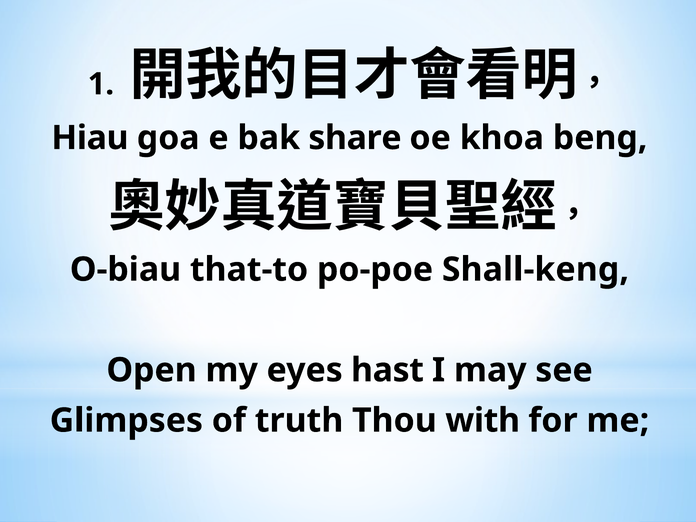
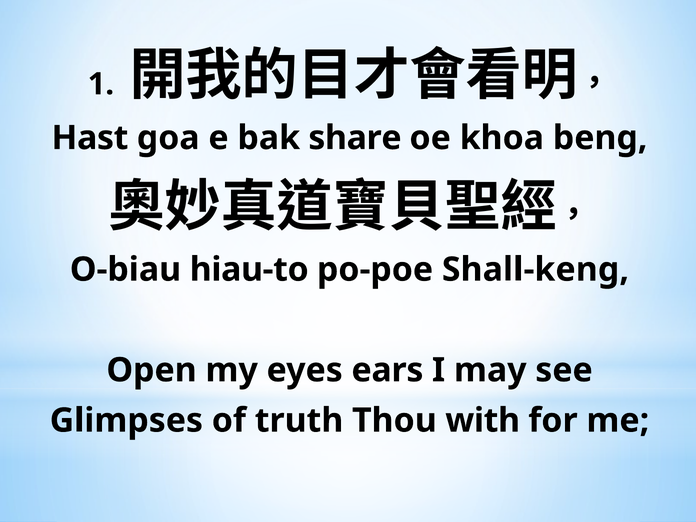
Hiau: Hiau -> Hast
that-to: that-to -> hiau-to
hast: hast -> ears
